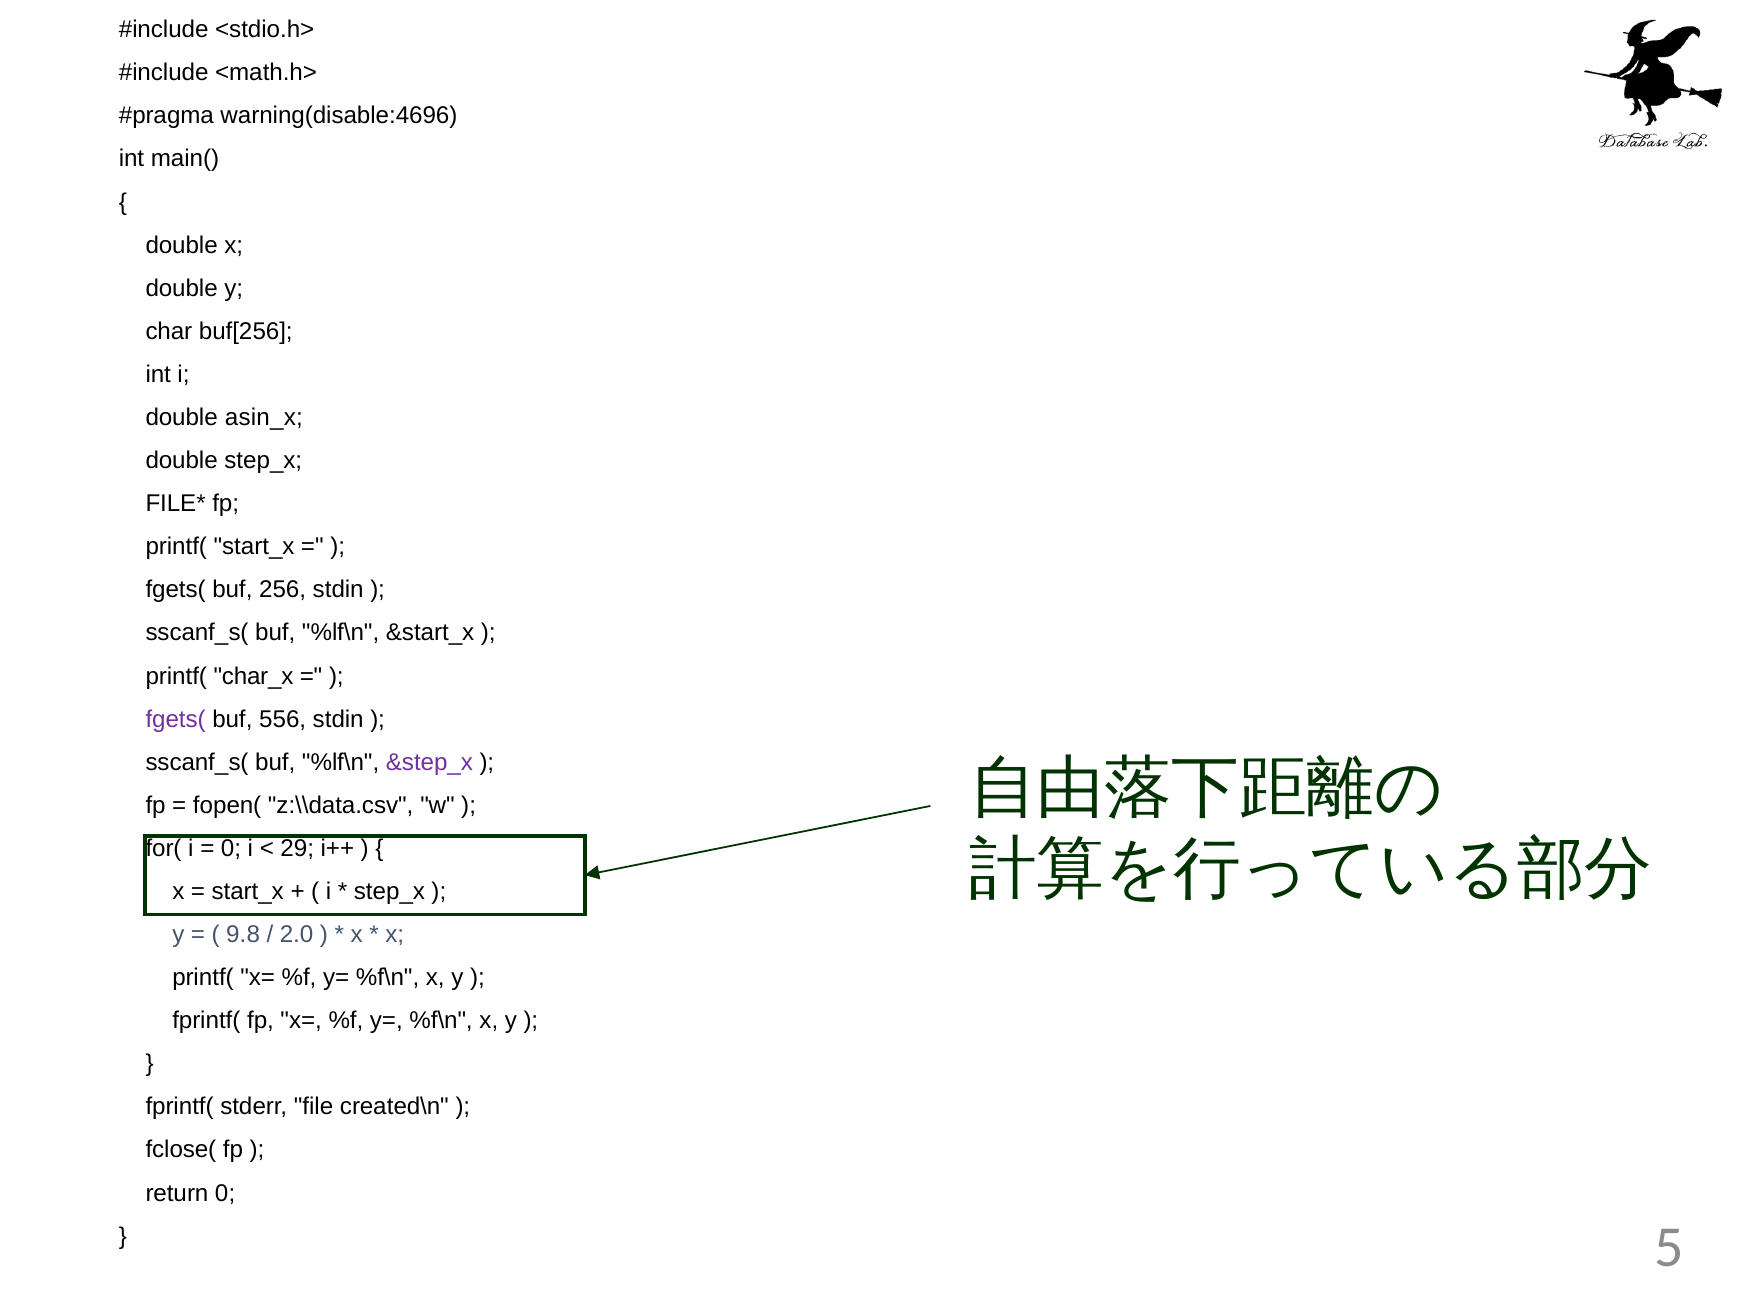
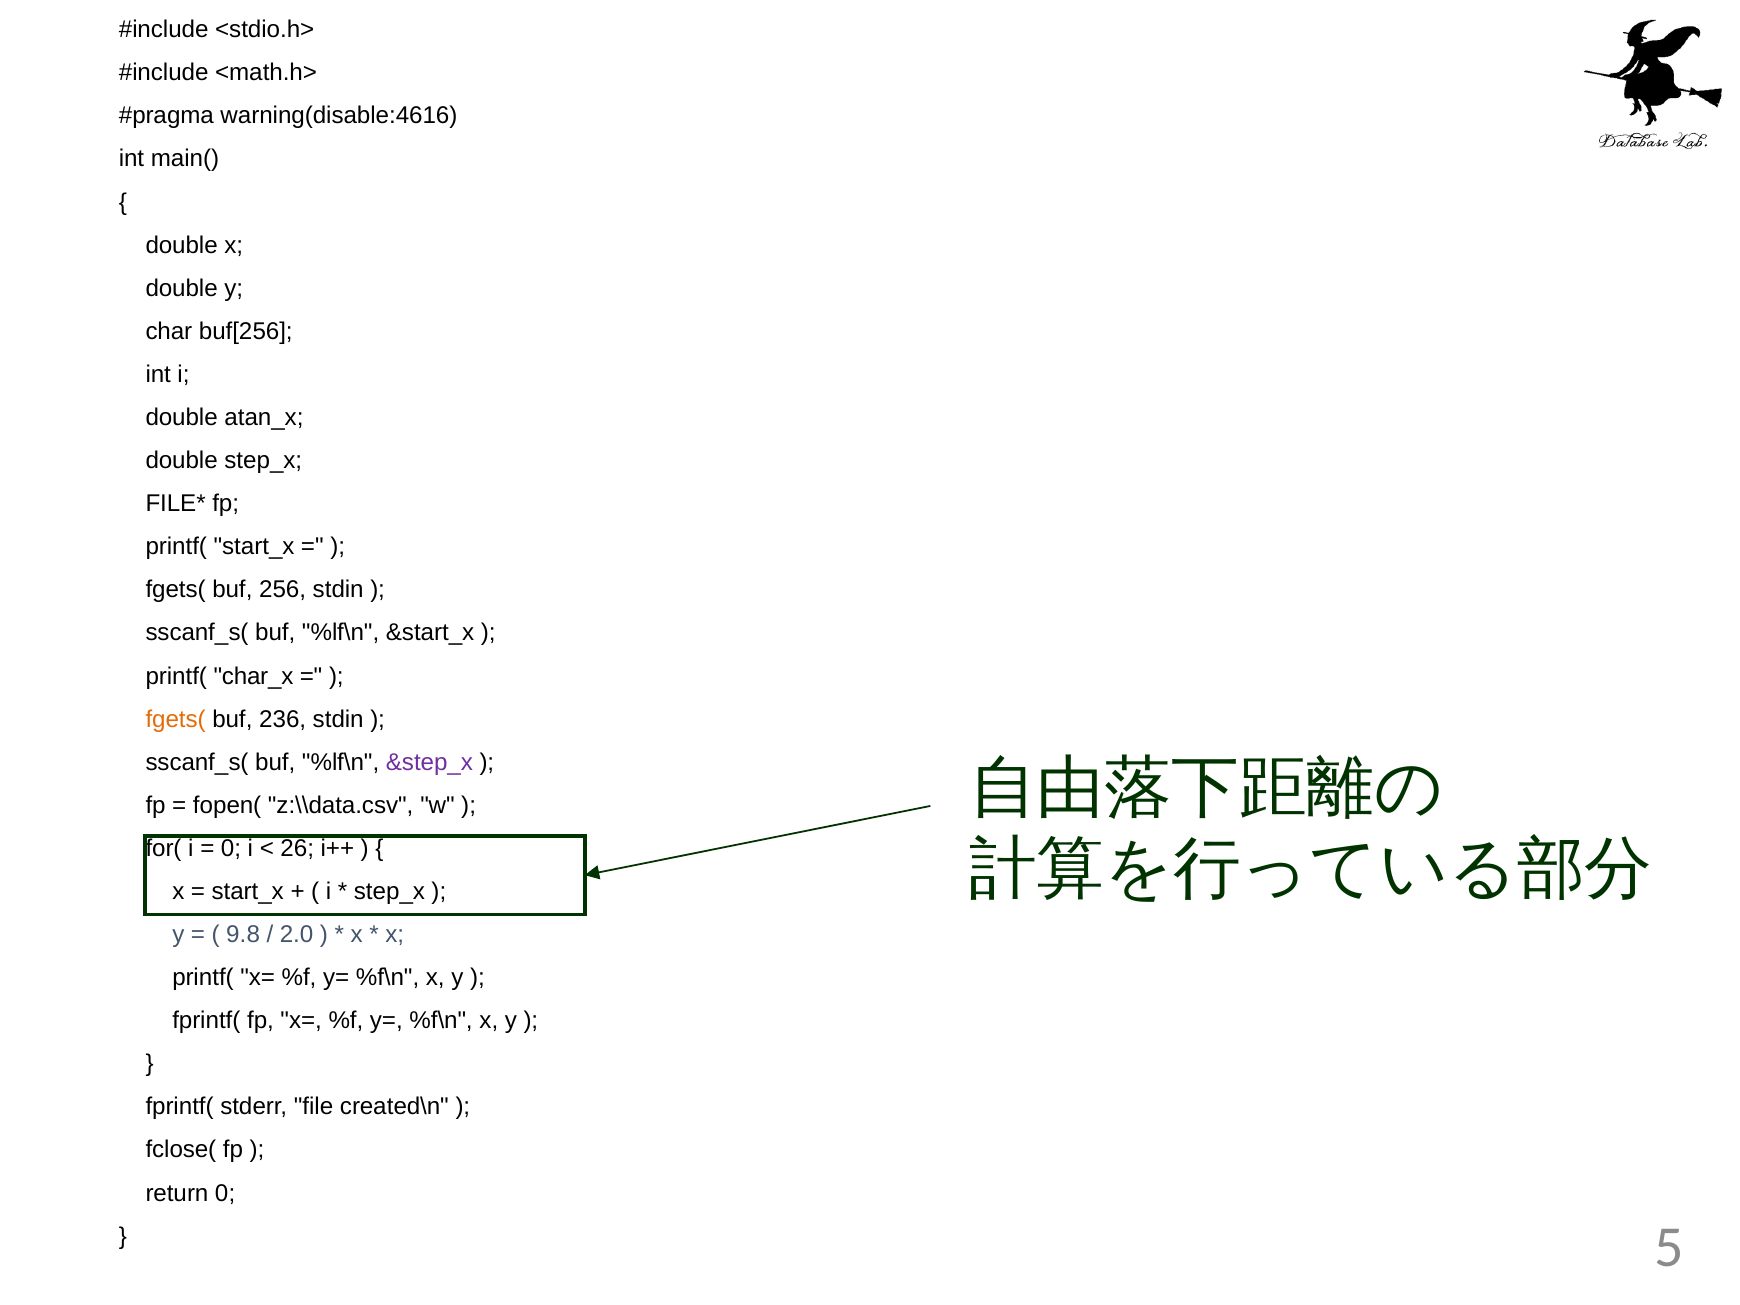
warning(disable:4696: warning(disable:4696 -> warning(disable:4616
asin_x: asin_x -> atan_x
fgets( at (176, 719) colour: purple -> orange
556: 556 -> 236
29: 29 -> 26
